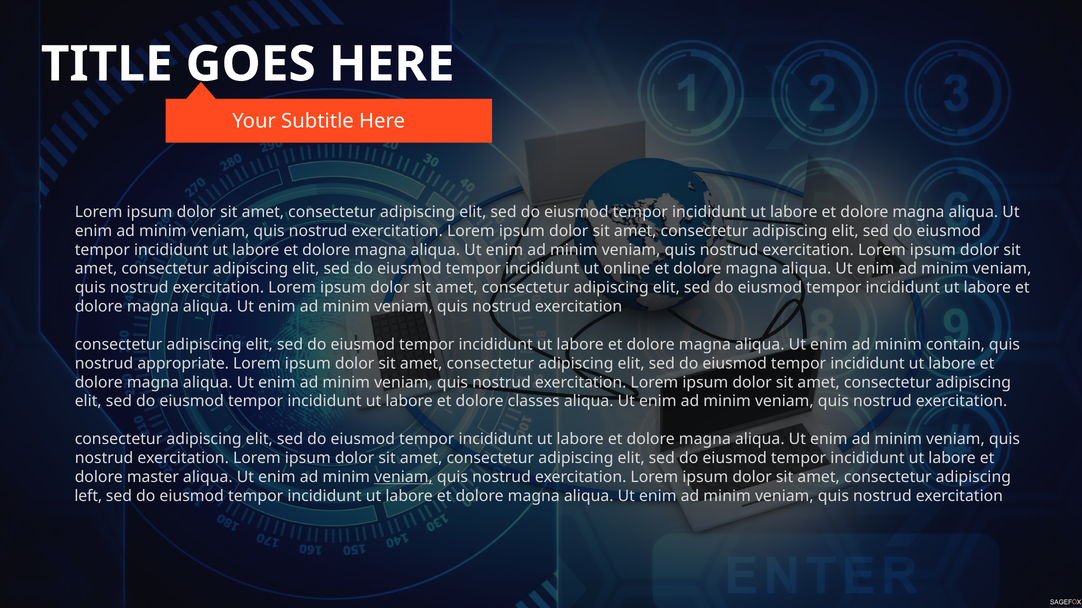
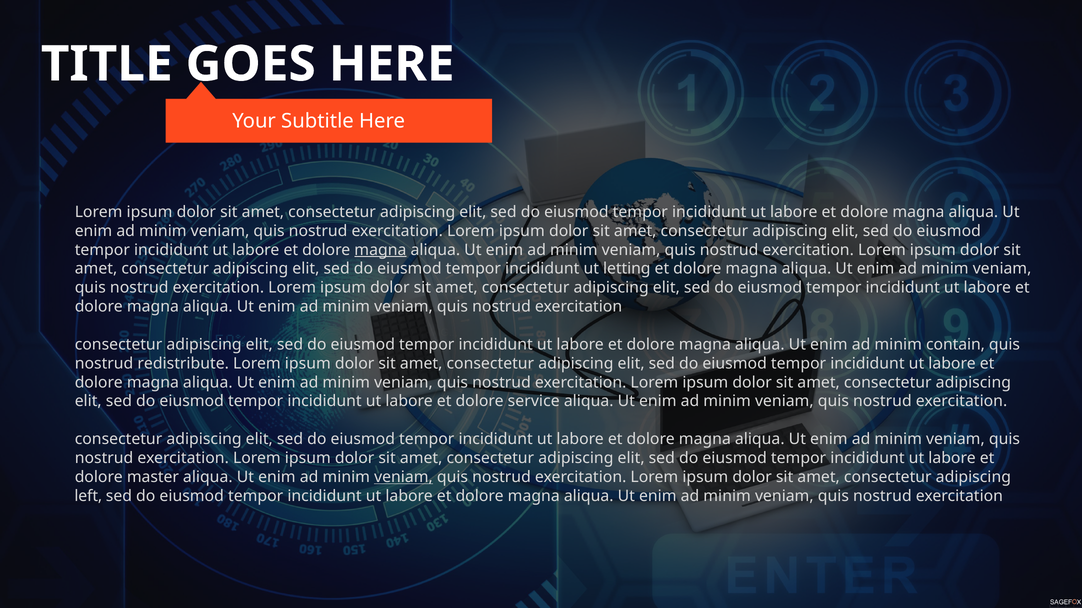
magna at (380, 250) underline: none -> present
online: online -> letting
appropriate: appropriate -> redistribute
classes: classes -> service
